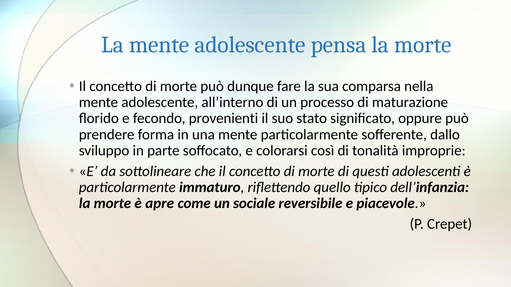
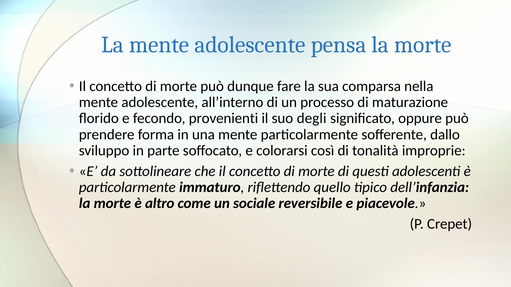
stato: stato -> degli
apre: apre -> altro
